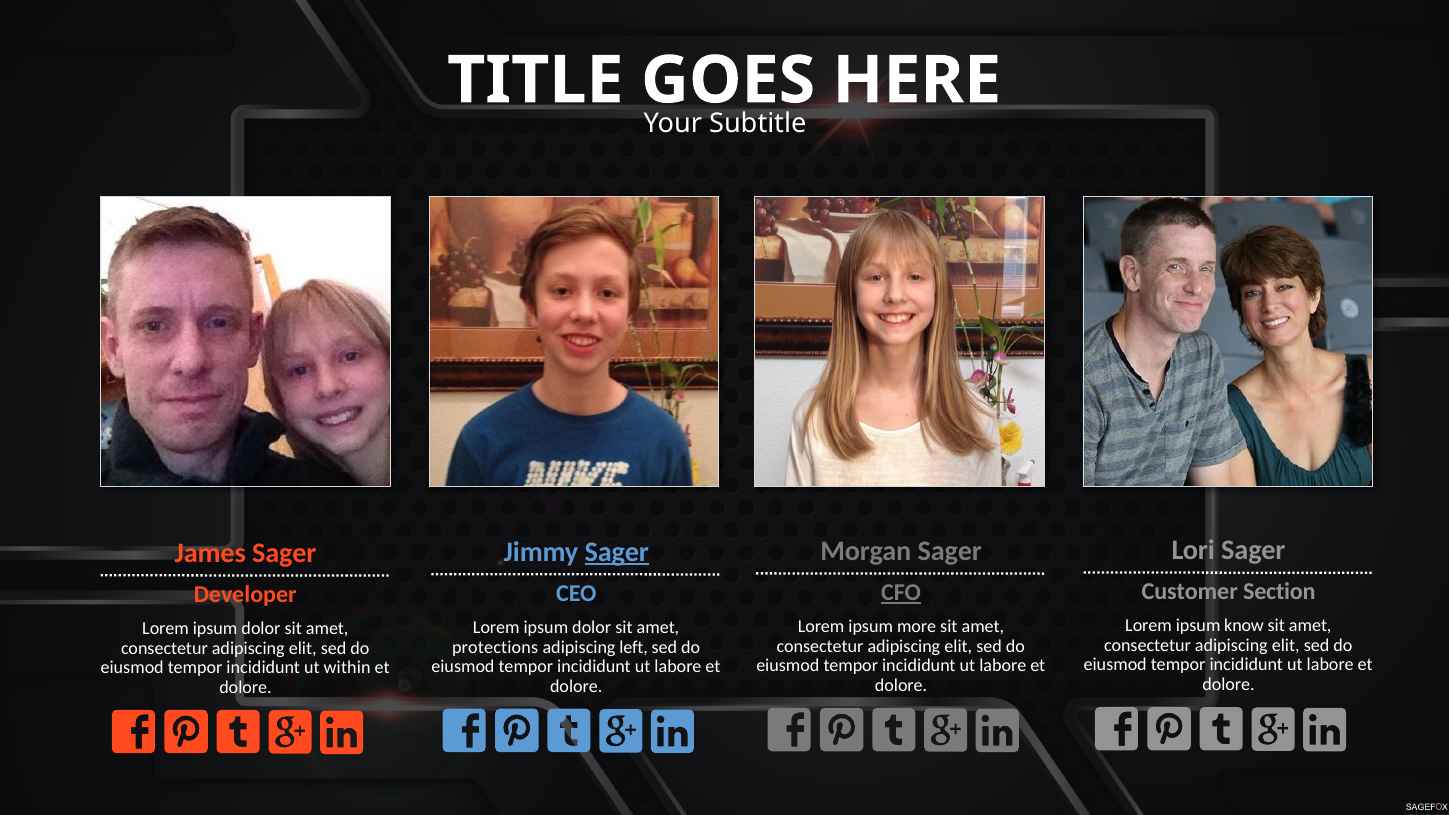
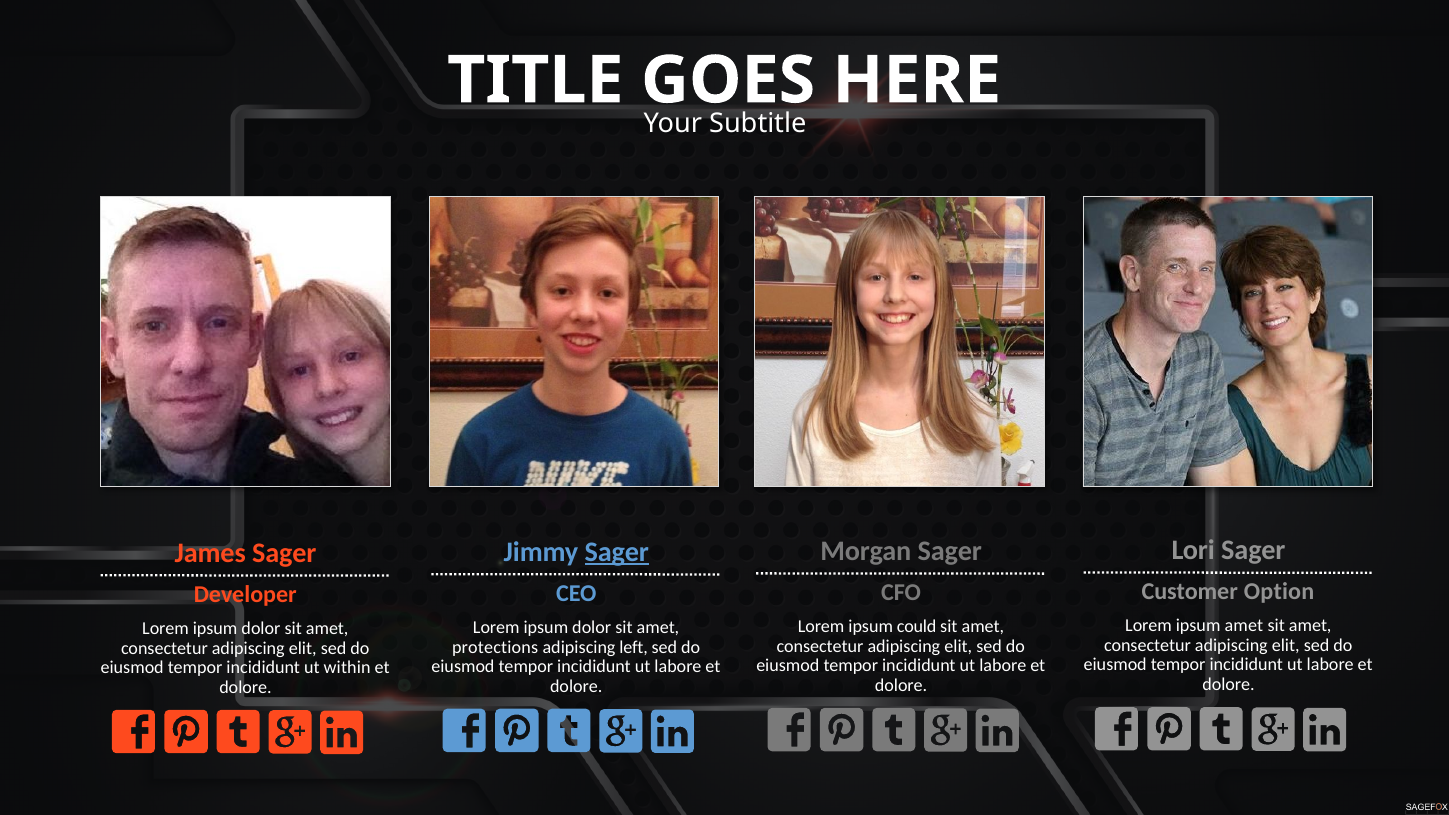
Section: Section -> Option
CFO underline: present -> none
ipsum know: know -> amet
more: more -> could
